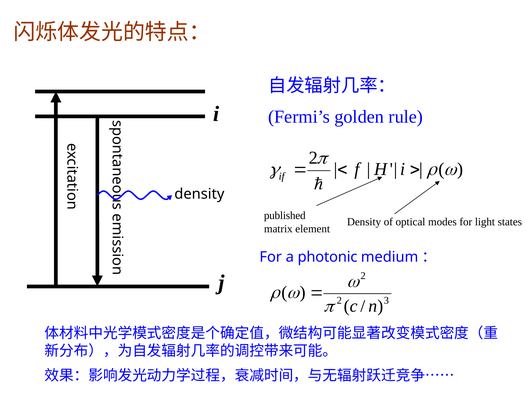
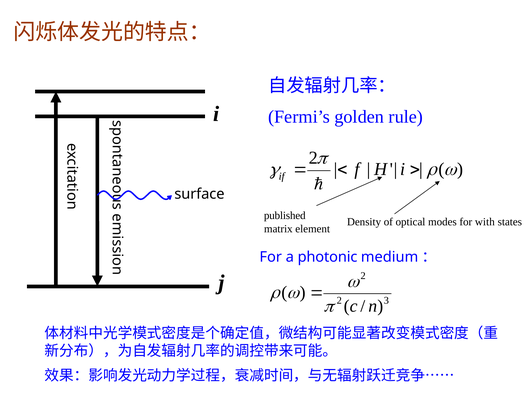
density at (199, 194): density -> surface
light: light -> with
